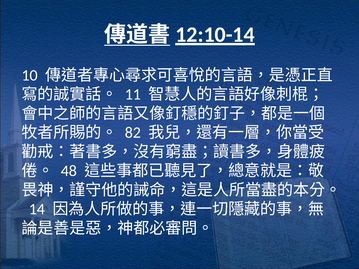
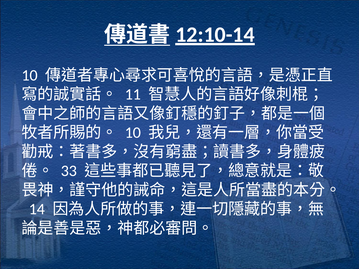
82 at (133, 133): 82 -> 10
48: 48 -> 33
